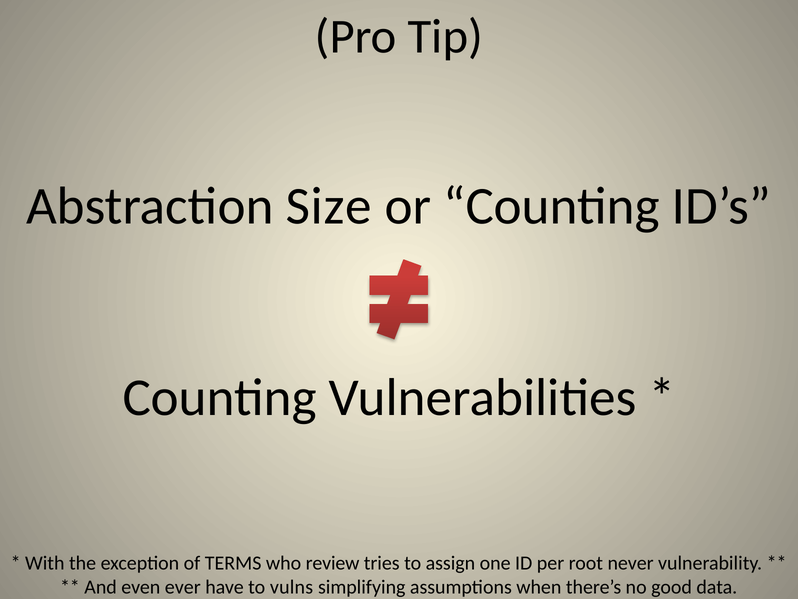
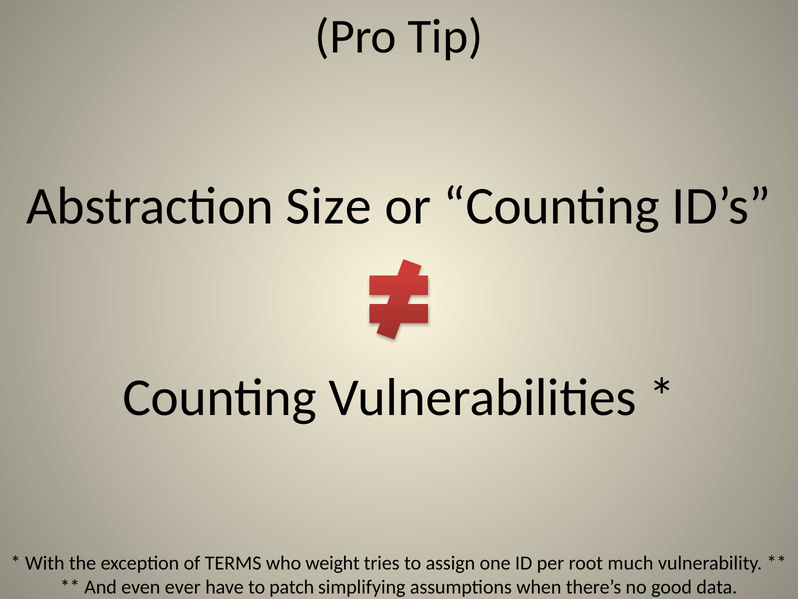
review: review -> weight
never: never -> much
vulns: vulns -> patch
